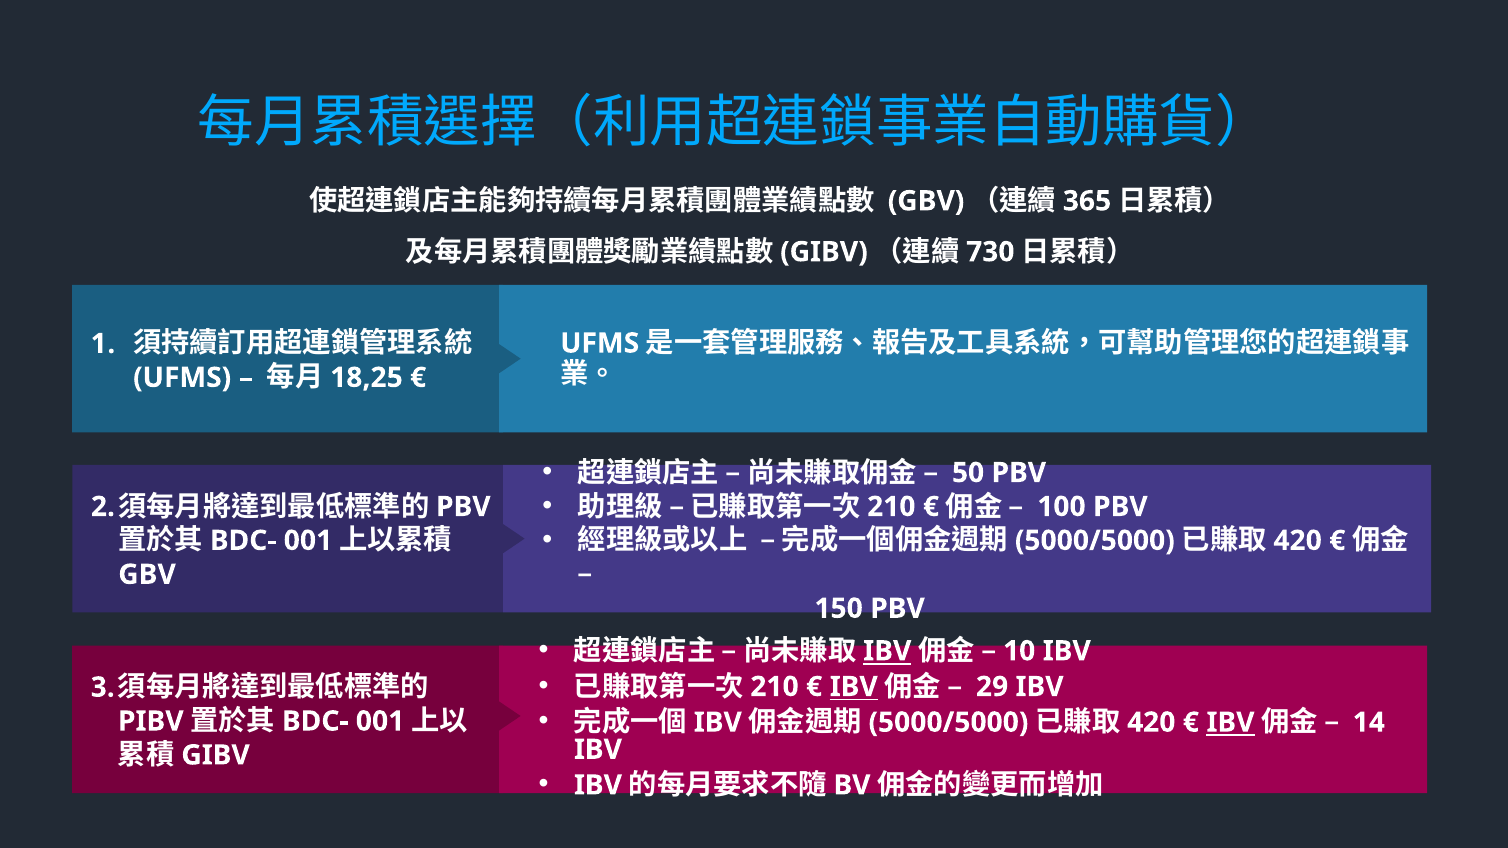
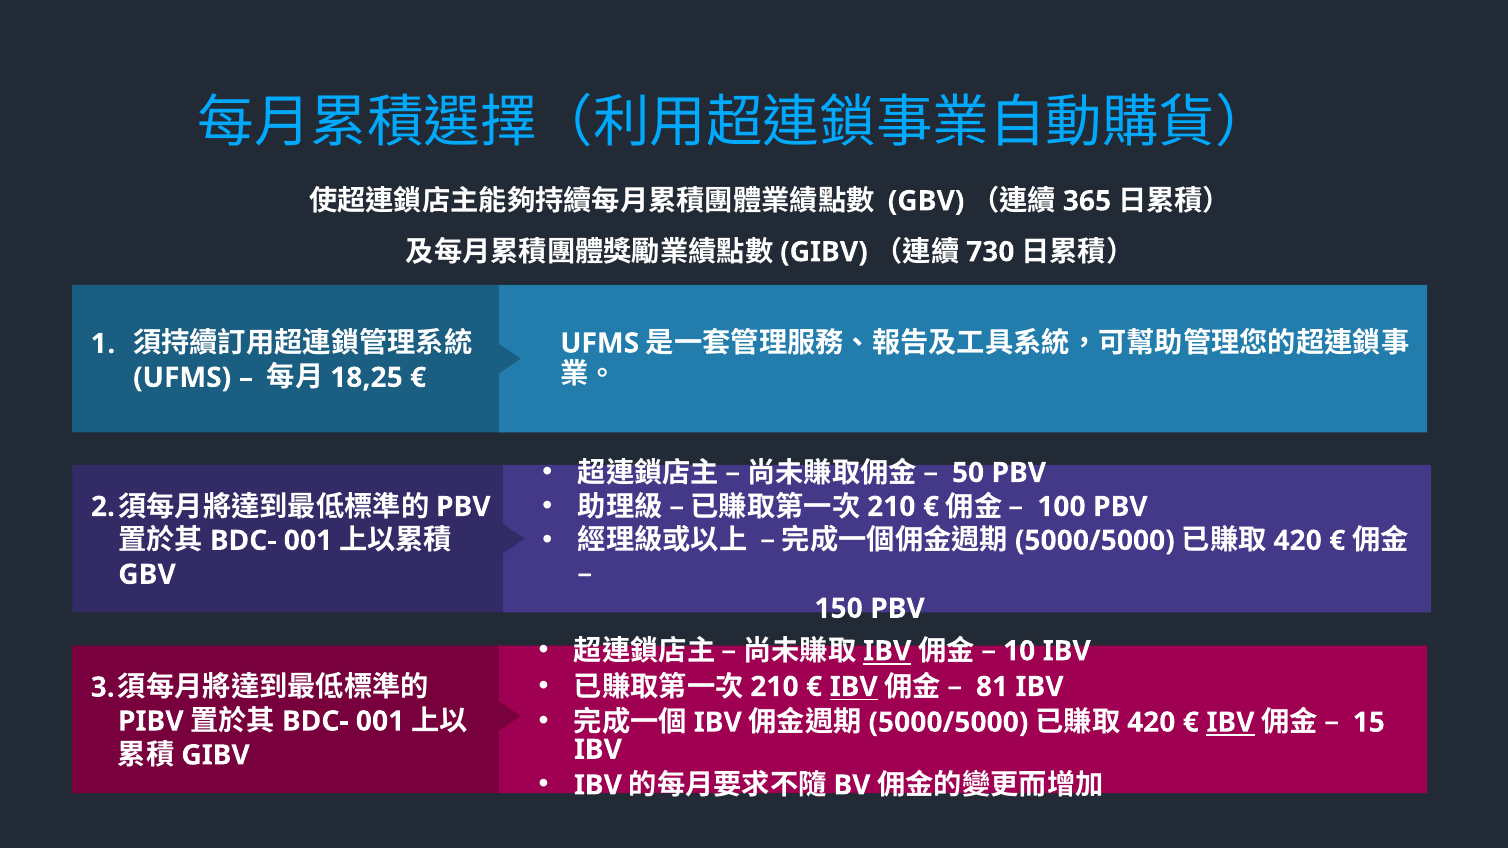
29: 29 -> 81
14: 14 -> 15
